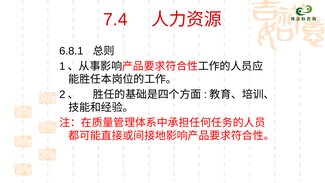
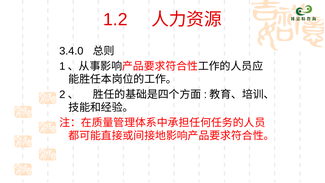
7.4: 7.4 -> 1.2
6.8.1: 6.8.1 -> 3.4.0
